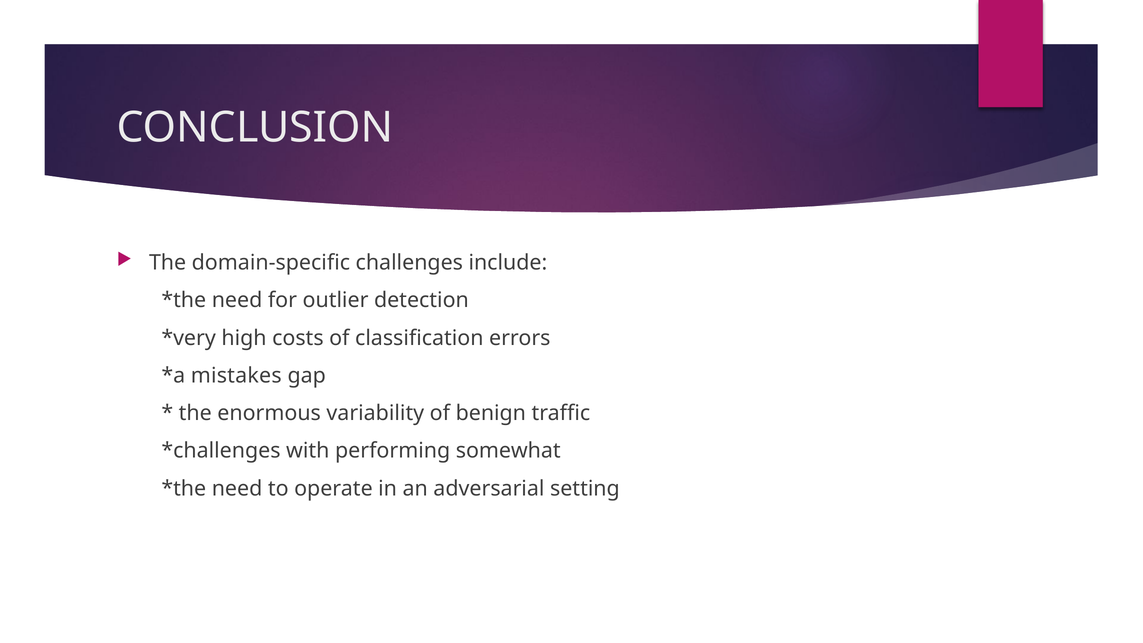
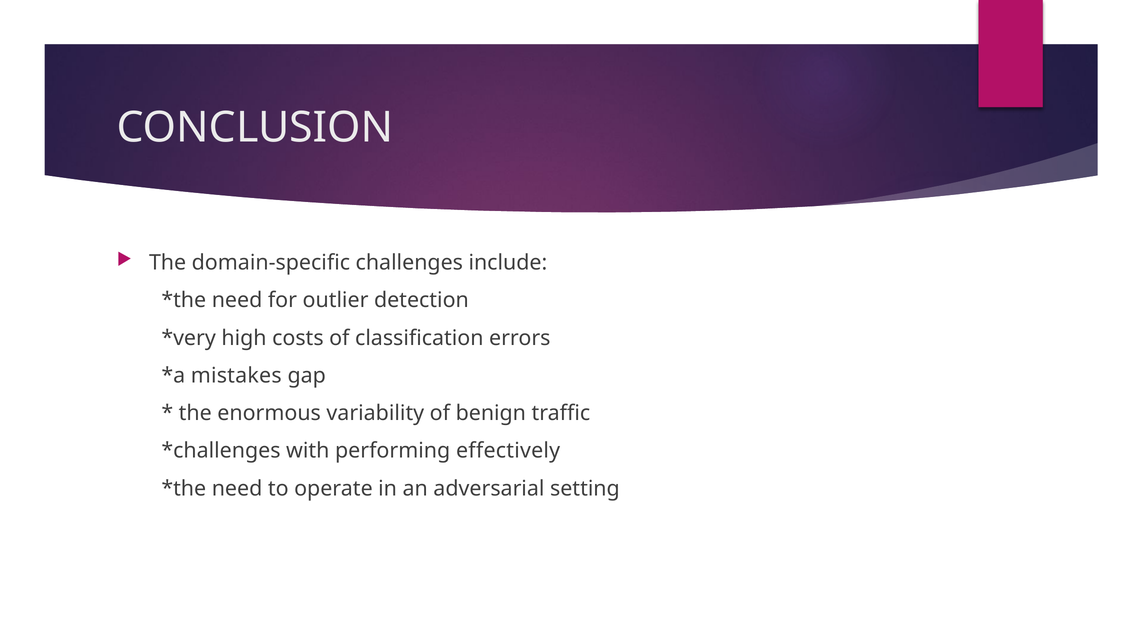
somewhat: somewhat -> effectively
